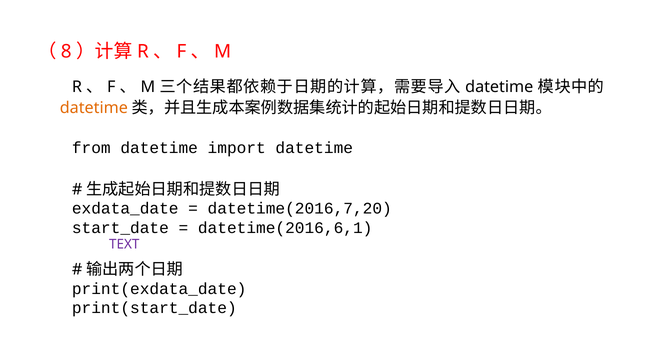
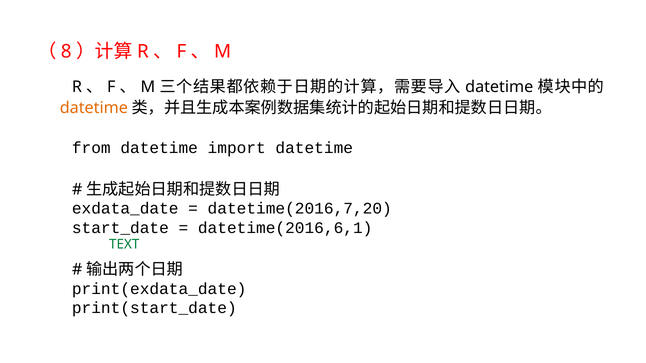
TEXT at (124, 245) colour: purple -> green
